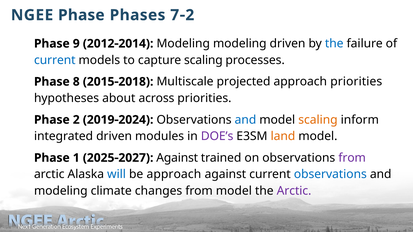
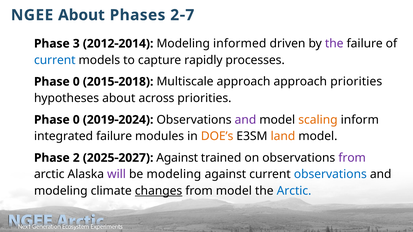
NGEE Phase: Phase -> About
Phases 7: 7 -> 2
2 at (190, 15): 2 -> 7
9: 9 -> 3
Modeling modeling: modeling -> informed
the at (334, 44) colour: blue -> purple
capture scaling: scaling -> rapidly
8 at (76, 82): 8 -> 0
Multiscale projected: projected -> approach
2 at (76, 120): 2 -> 0
and at (245, 120) colour: blue -> purple
integrated driven: driven -> failure
DOE’s colour: purple -> orange
Phase 1: 1 -> 2
will colour: blue -> purple
be approach: approach -> modeling
changes underline: none -> present
Arctic at (294, 191) colour: purple -> blue
